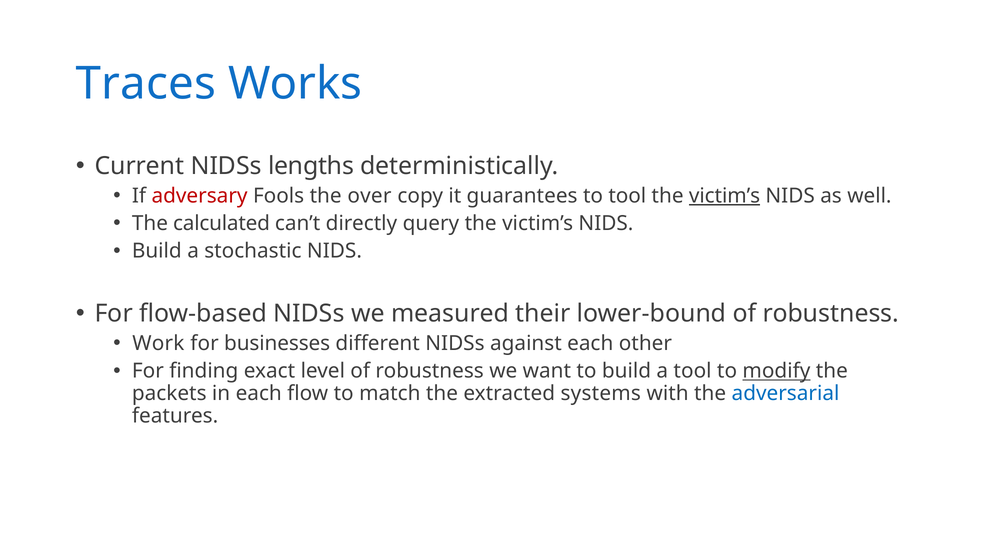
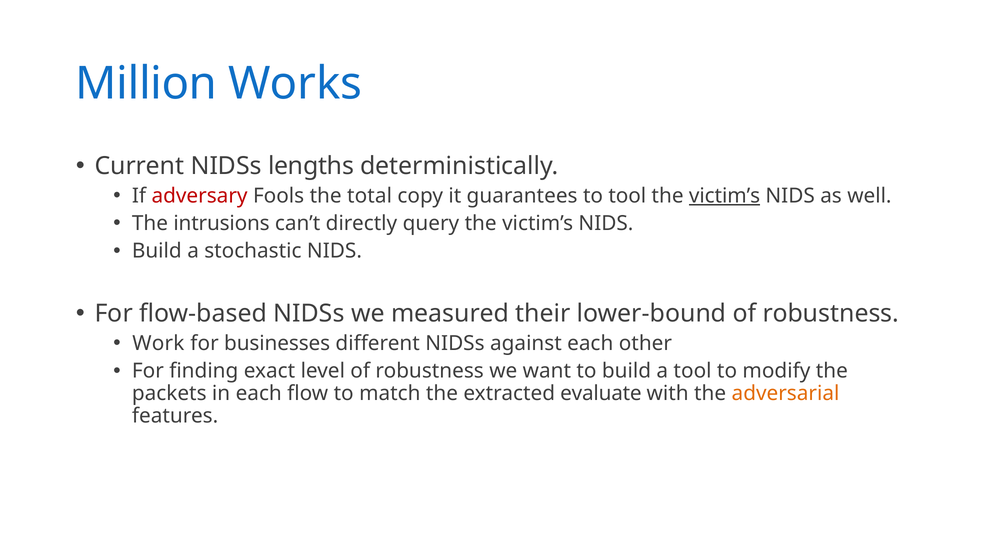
Traces: Traces -> Million
over: over -> total
calculated: calculated -> intrusions
modify underline: present -> none
systems: systems -> evaluate
adversarial colour: blue -> orange
